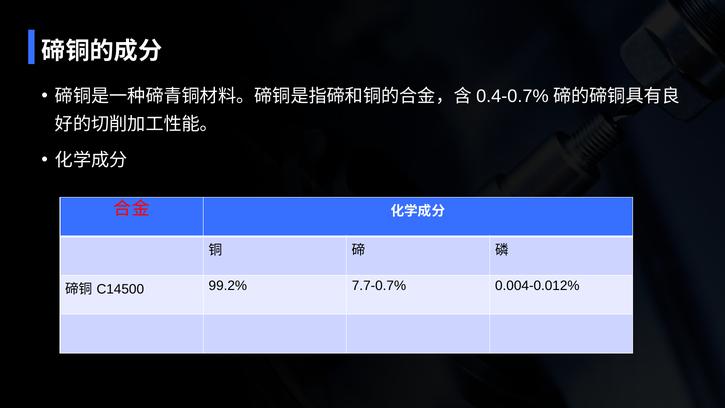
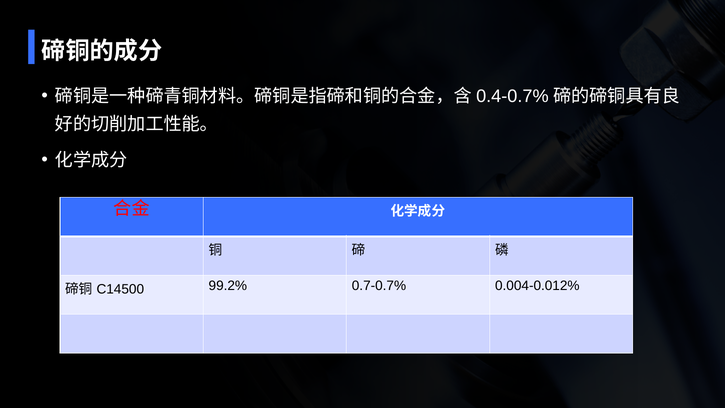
7.7-0.7%: 7.7-0.7% -> 0.7-0.7%
